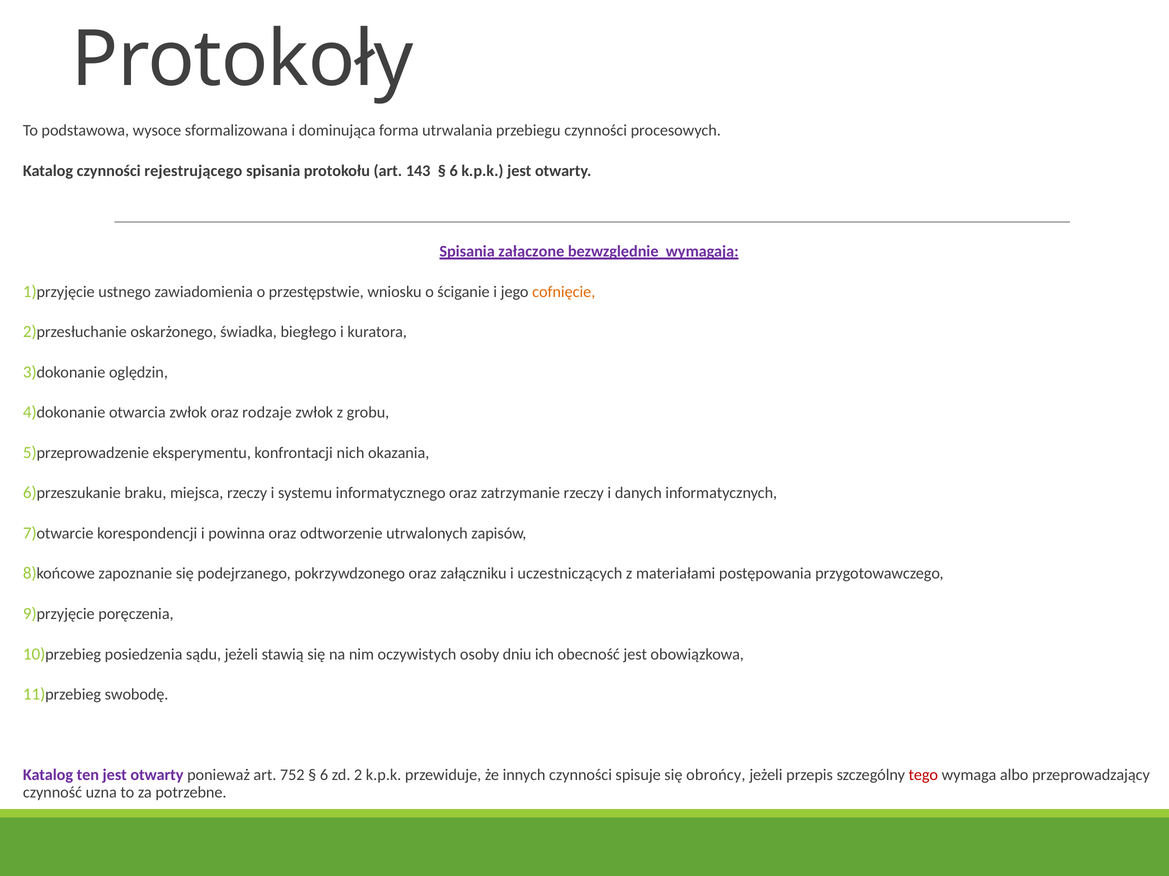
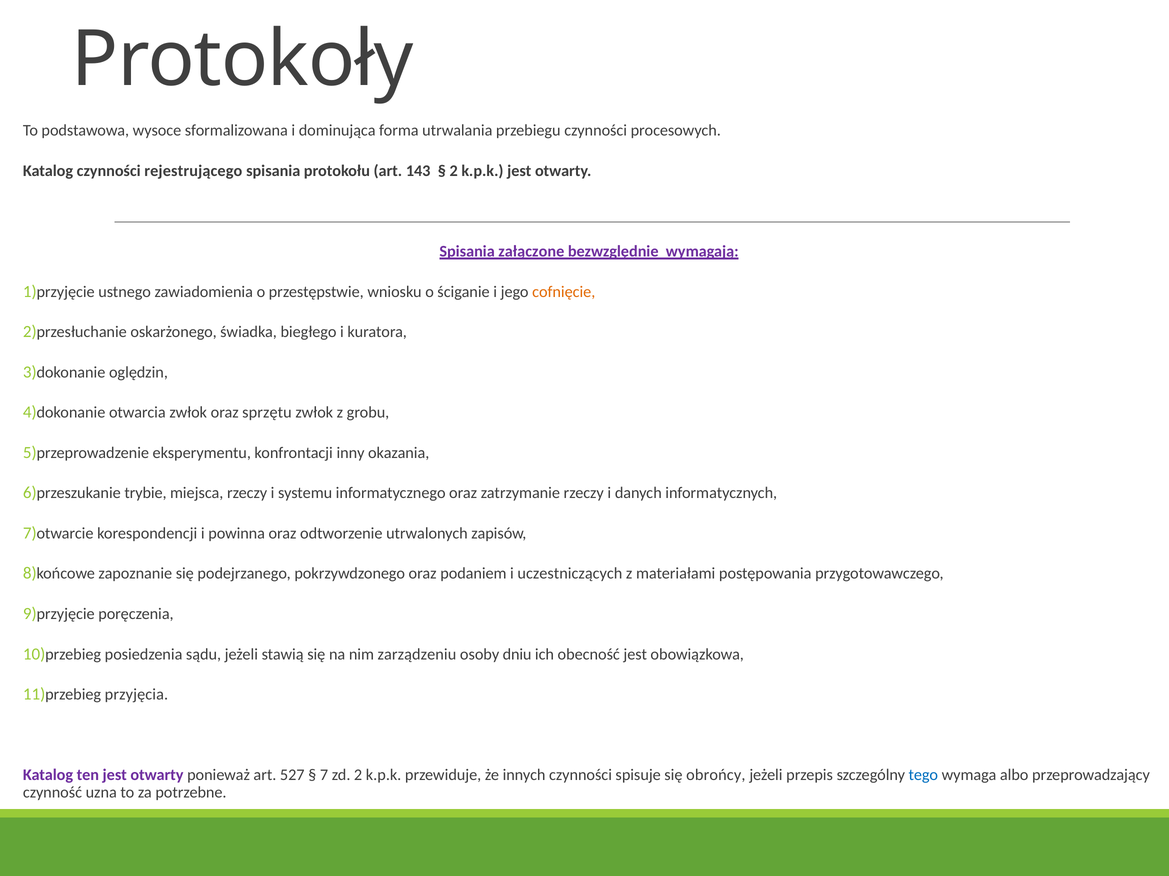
6 at (454, 171): 6 -> 2
rodzaje: rodzaje -> sprzętu
nich: nich -> inny
braku: braku -> trybie
załączniku: załączniku -> podaniem
oczywistych: oczywistych -> zarządzeniu
swobodę: swobodę -> przyjęcia
752: 752 -> 527
6 at (324, 776): 6 -> 7
tego colour: red -> blue
